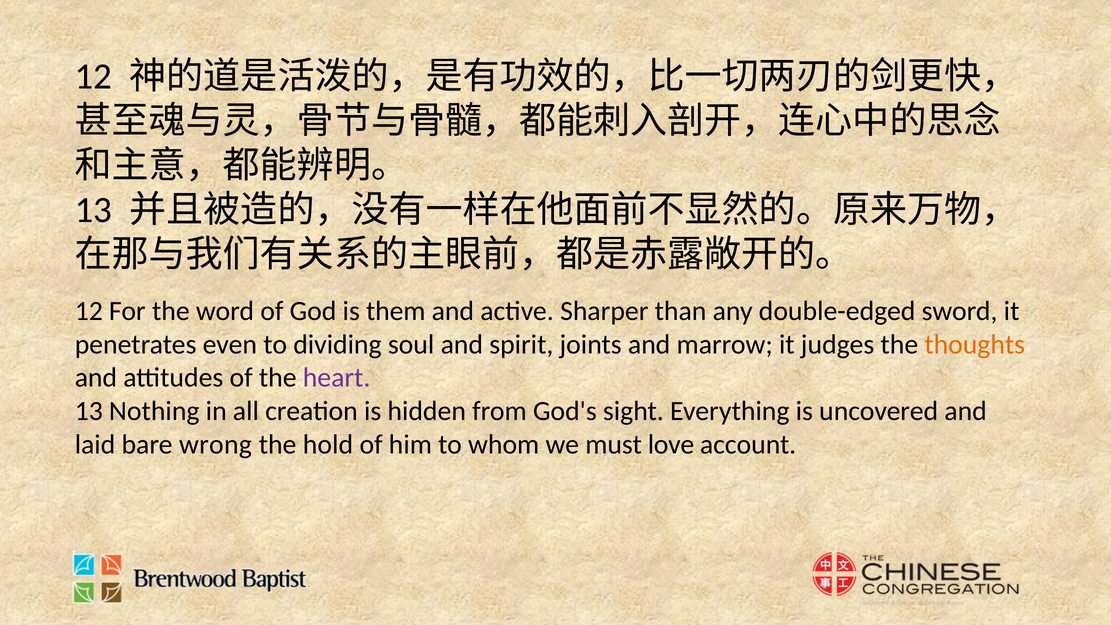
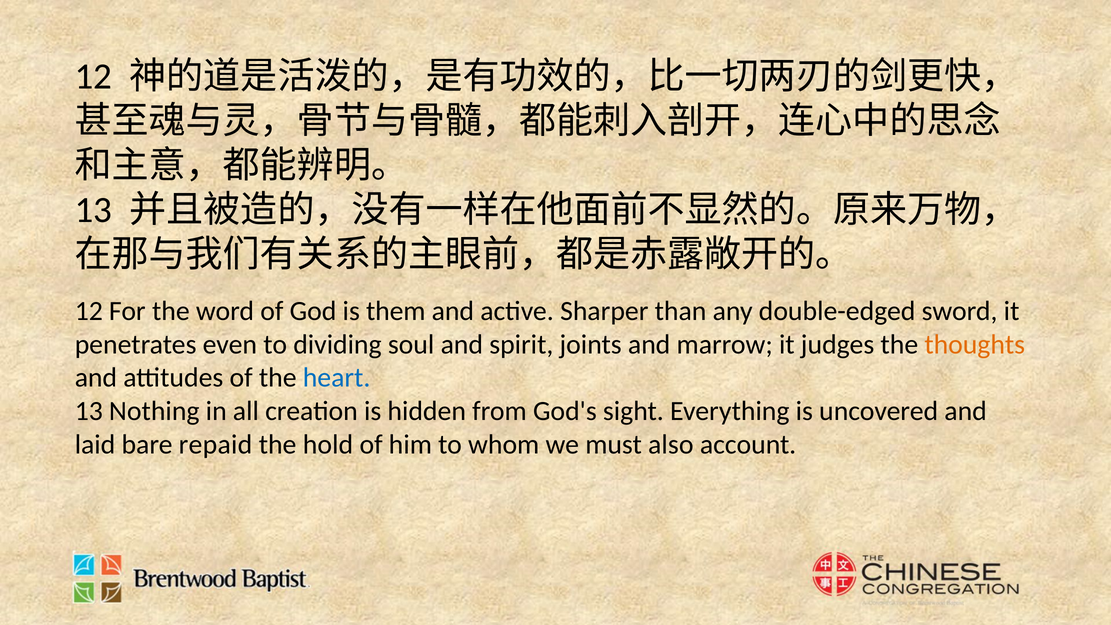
heart colour: purple -> blue
wrong: wrong -> repaid
love: love -> also
